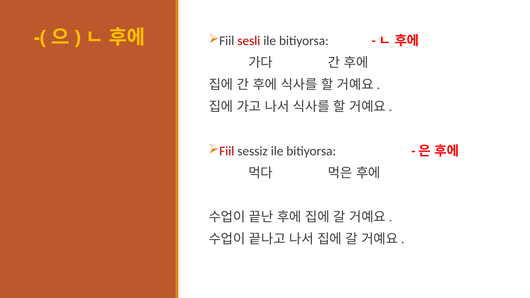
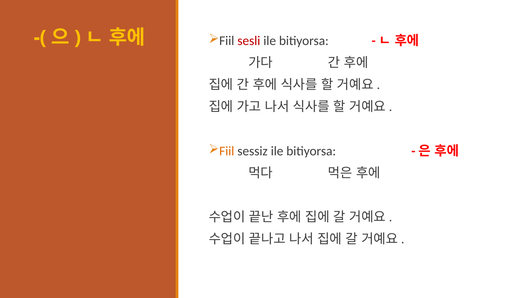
Fiil at (227, 151) colour: red -> orange
